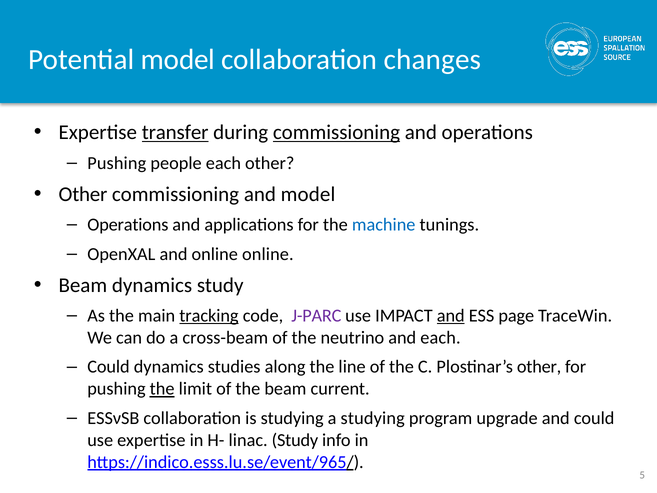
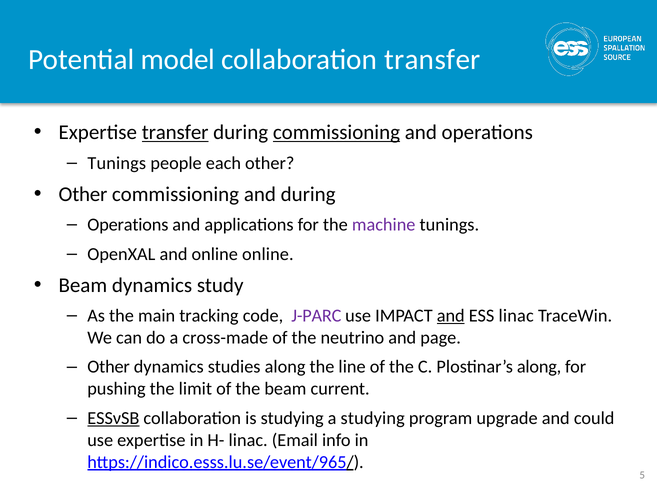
collaboration changes: changes -> transfer
Pushing at (117, 163): Pushing -> Tunings
and model: model -> during
machine colour: blue -> purple
tracking underline: present -> none
ESS page: page -> linac
cross-beam: cross-beam -> cross-made
and each: each -> page
Could at (108, 367): Could -> Other
Plostinar’s other: other -> along
the at (162, 389) underline: present -> none
ESSνSB underline: none -> present
linac Study: Study -> Email
